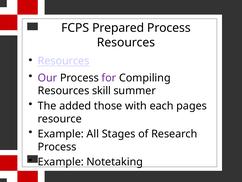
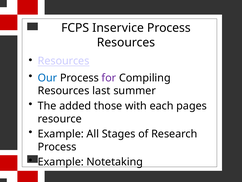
Prepared: Prepared -> Inservice
Our colour: purple -> blue
skill: skill -> last
